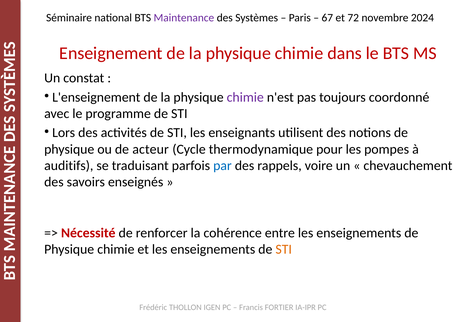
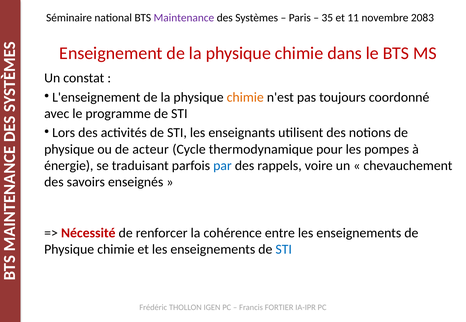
67: 67 -> 35
72: 72 -> 11
2024: 2024 -> 2083
chimie at (245, 97) colour: purple -> orange
auditifs: auditifs -> énergie
STI at (284, 250) colour: orange -> blue
